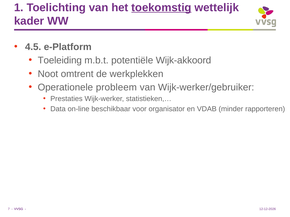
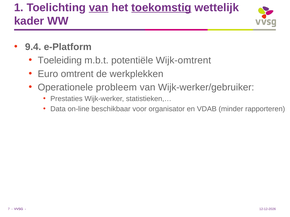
van at (99, 8) underline: none -> present
4.5: 4.5 -> 9.4
Wijk-akkoord: Wijk-akkoord -> Wijk-omtrent
Noot: Noot -> Euro
